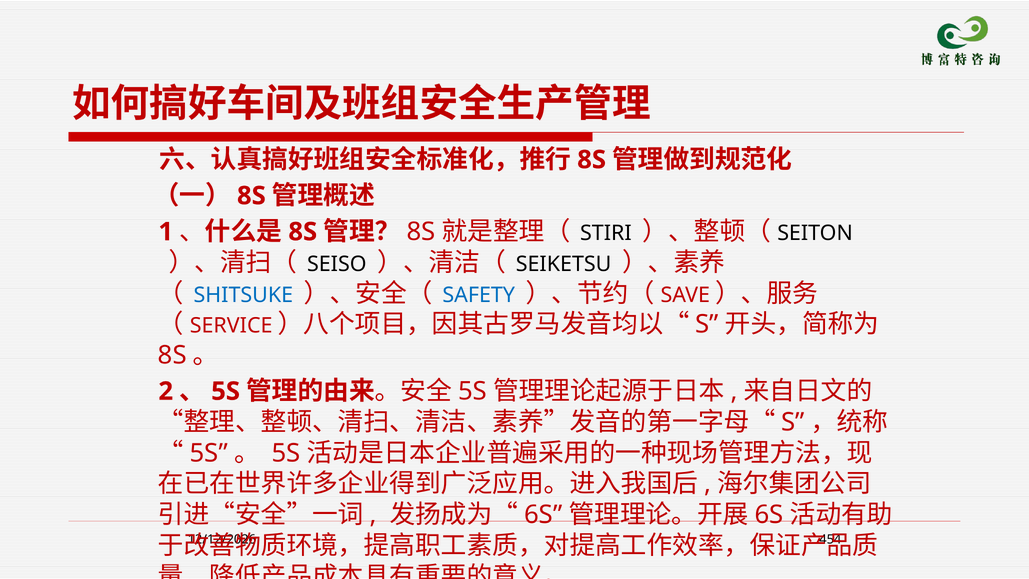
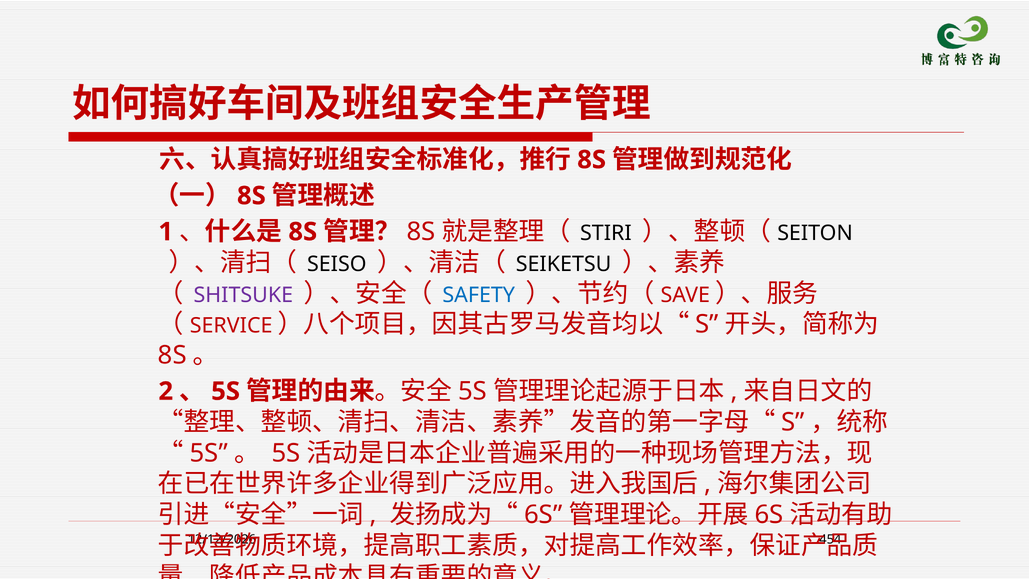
SHITSUKE colour: blue -> purple
